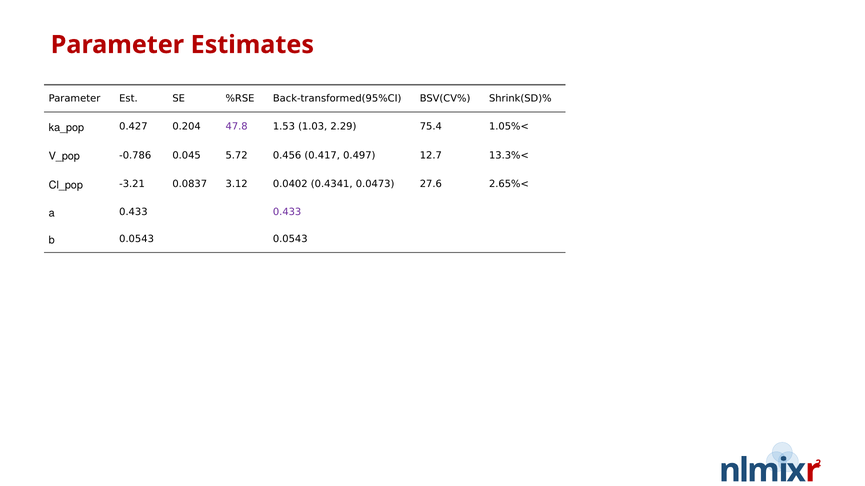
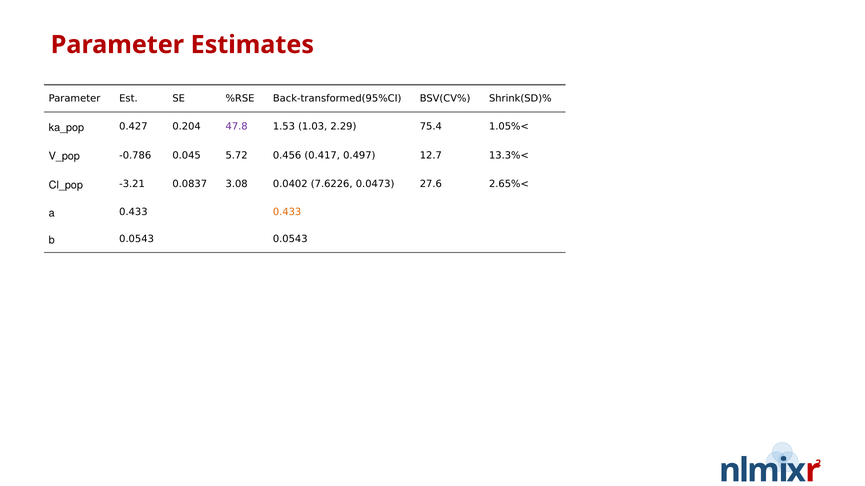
3.12: 3.12 -> 3.08
0.4341: 0.4341 -> 7.6226
0.433 at (287, 212) colour: purple -> orange
